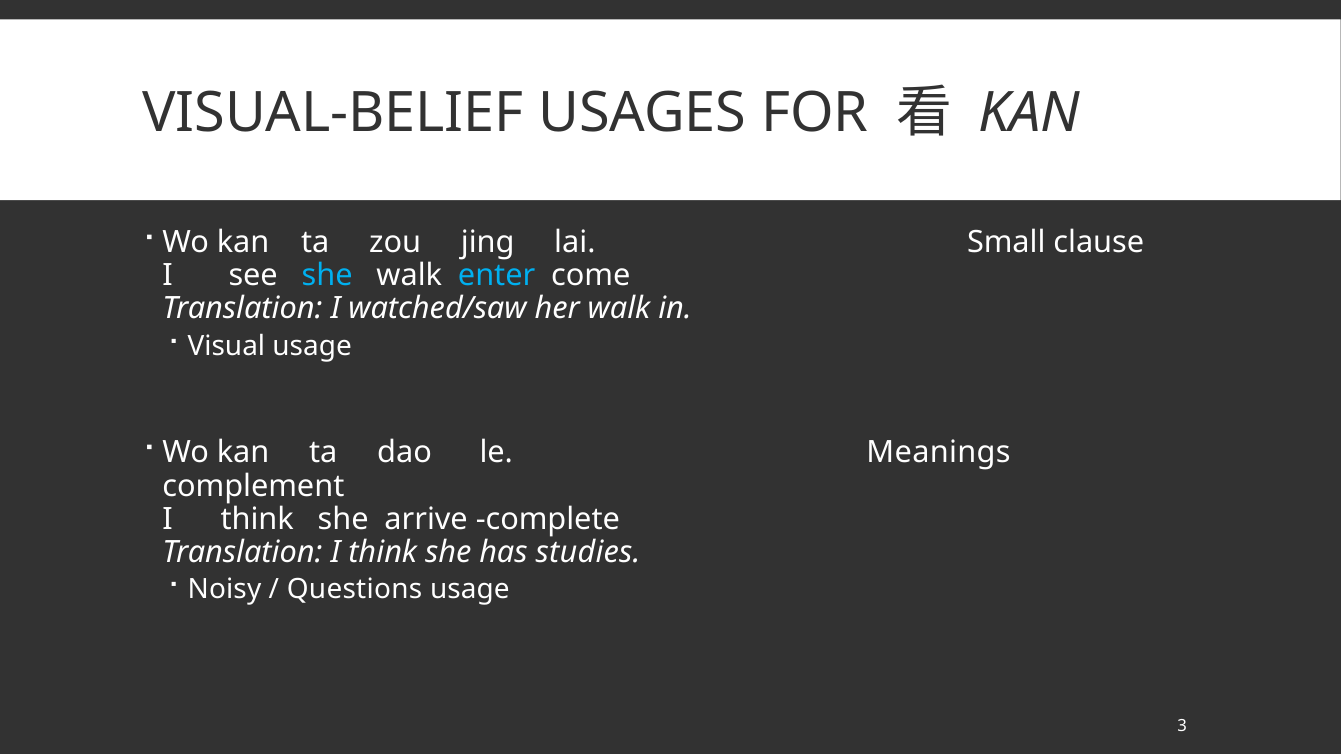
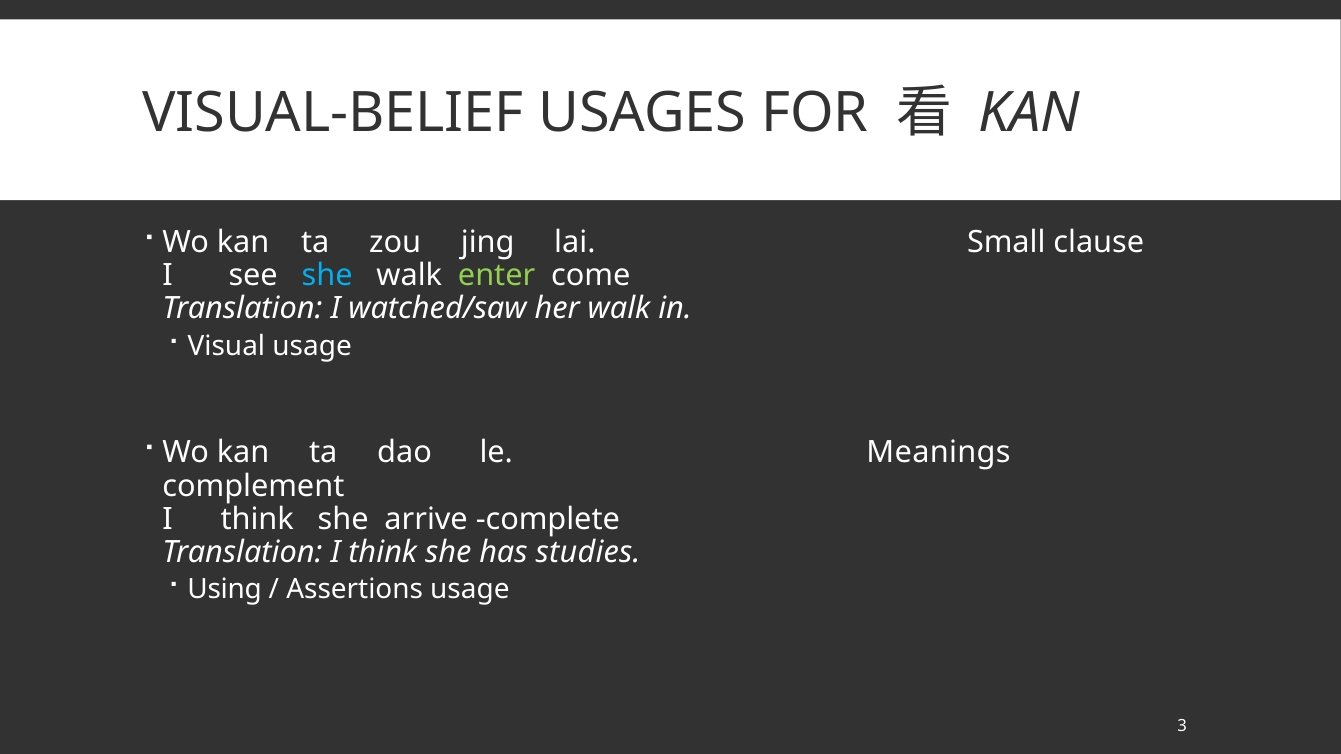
enter colour: light blue -> light green
Noisy: Noisy -> Using
Questions: Questions -> Assertions
